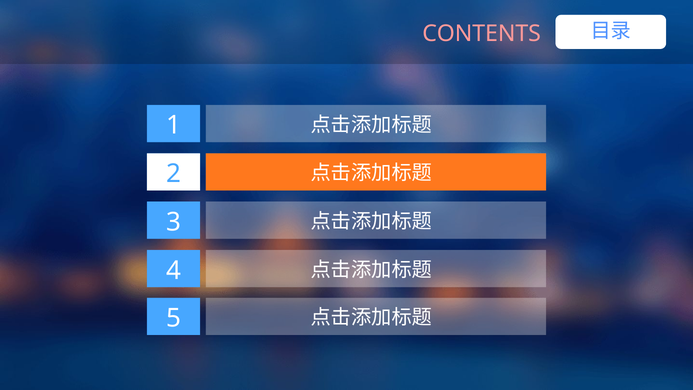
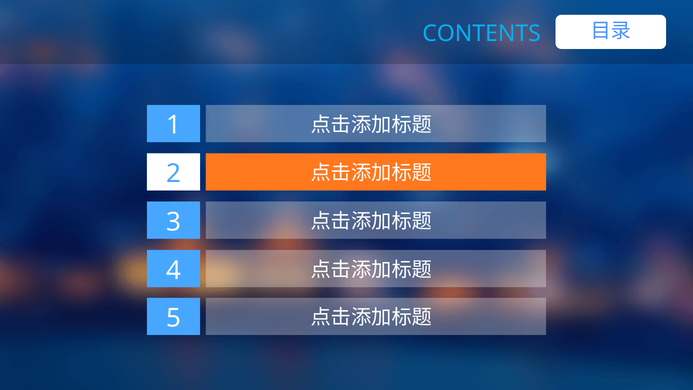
CONTENTS colour: pink -> light blue
